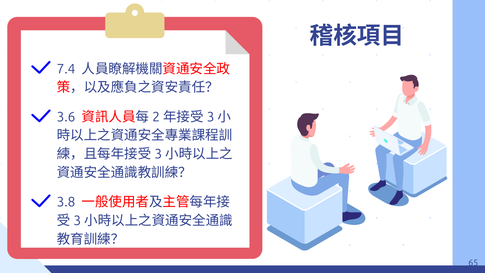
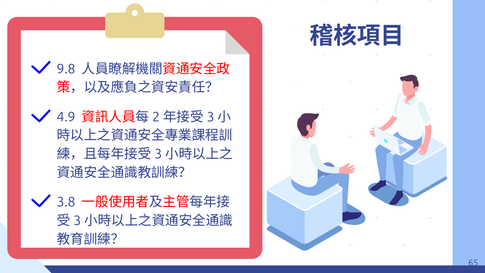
7.4: 7.4 -> 9.8
3.6: 3.6 -> 4.9
